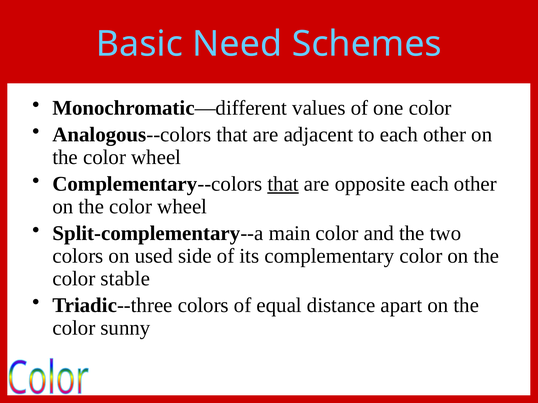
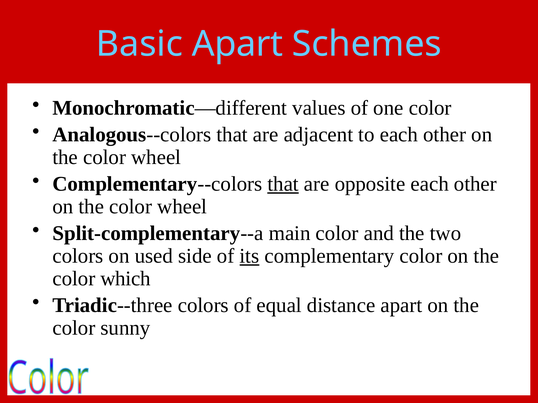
Basic Need: Need -> Apart
its underline: none -> present
stable: stable -> which
